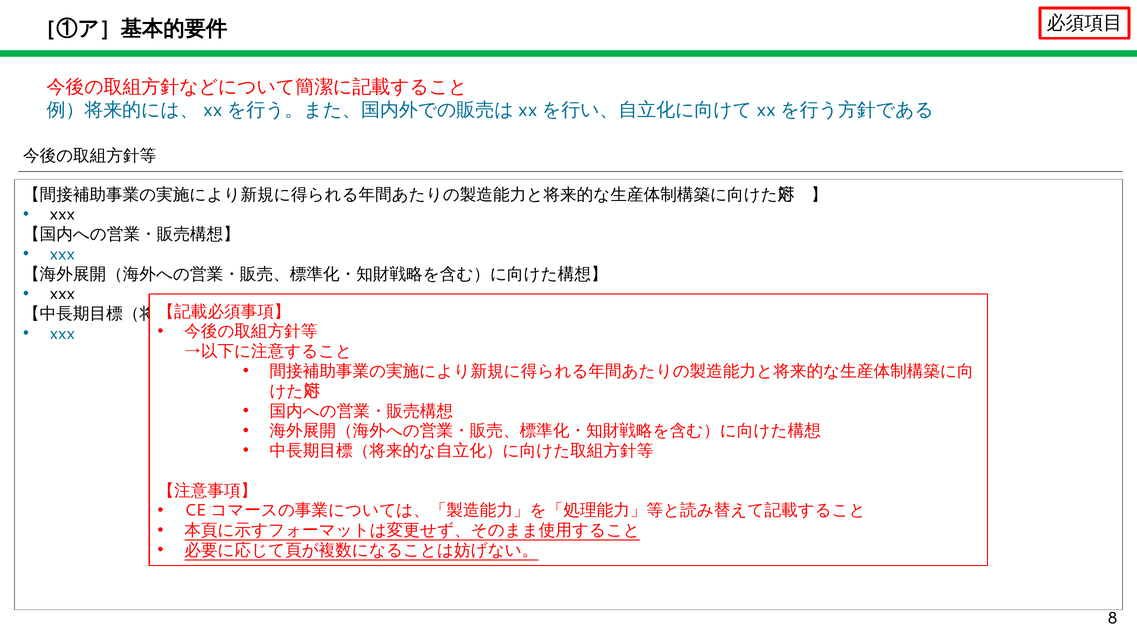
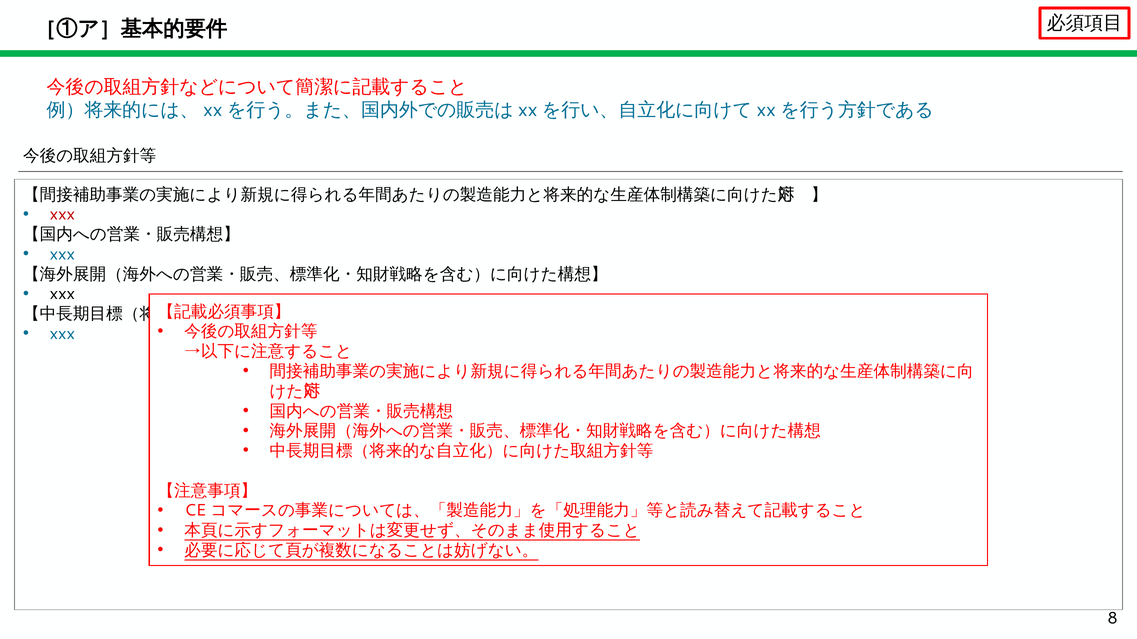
xxx at (62, 215) colour: black -> red
